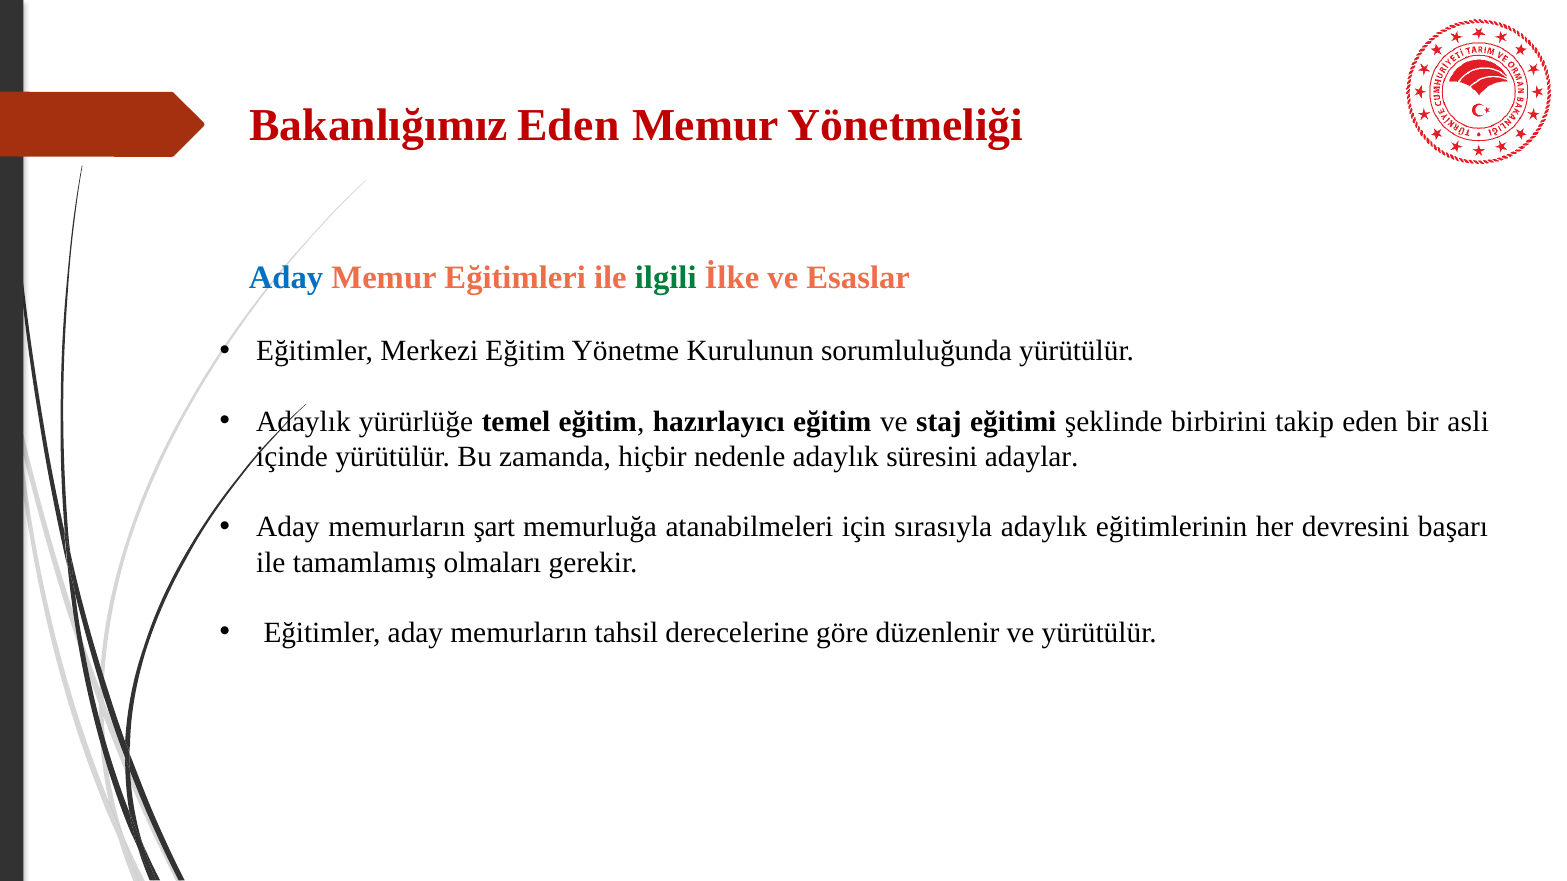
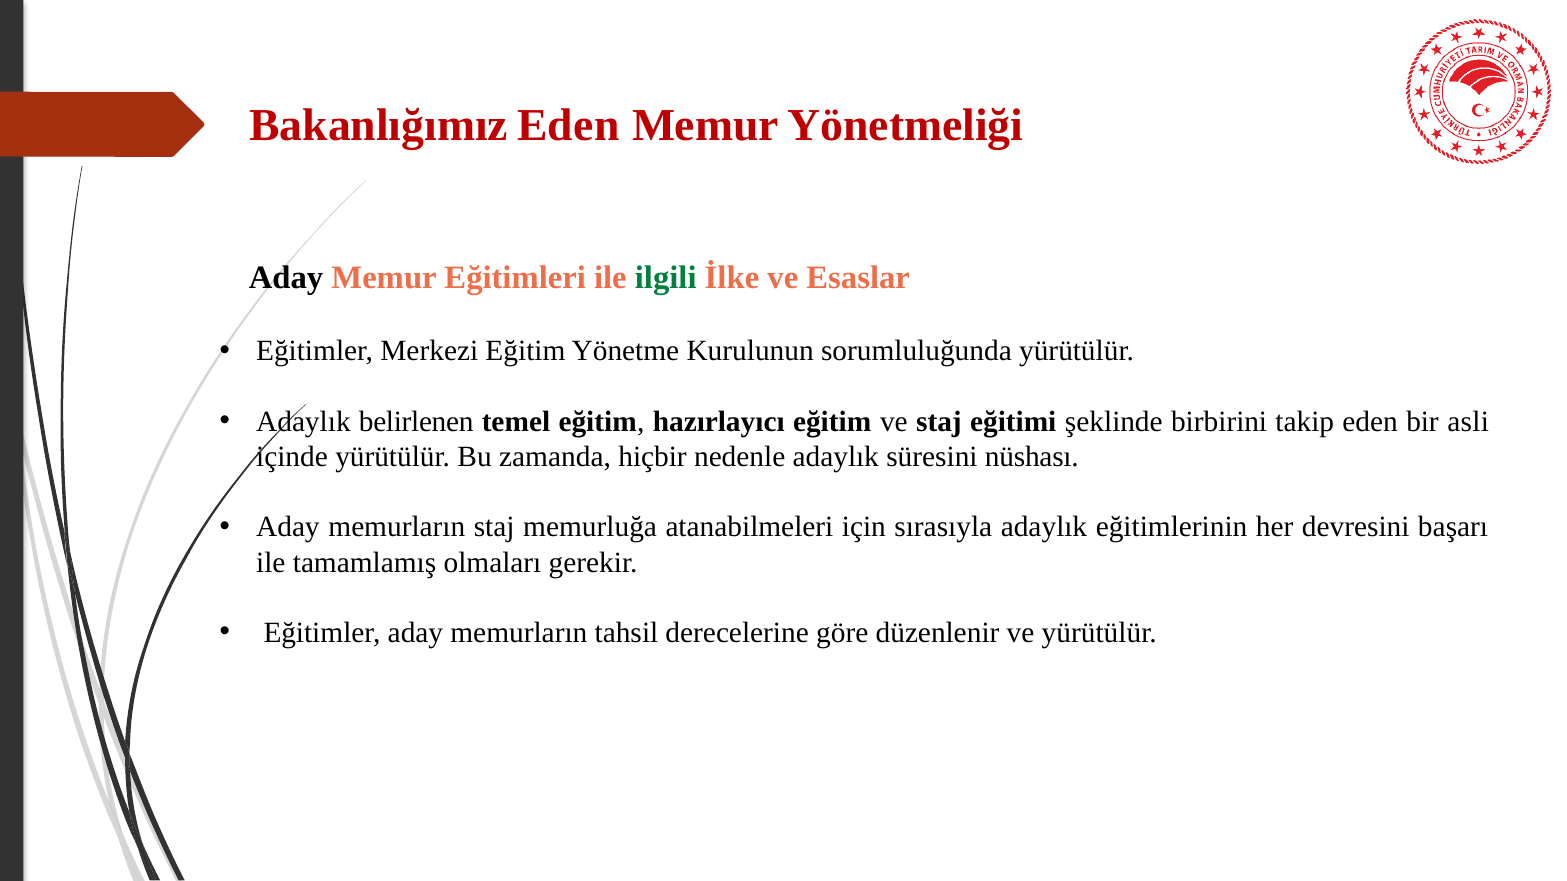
Aday at (286, 278) colour: blue -> black
yürürlüğe: yürürlüğe -> belirlenen
adaylar: adaylar -> nüshası
memurların şart: şart -> staj
